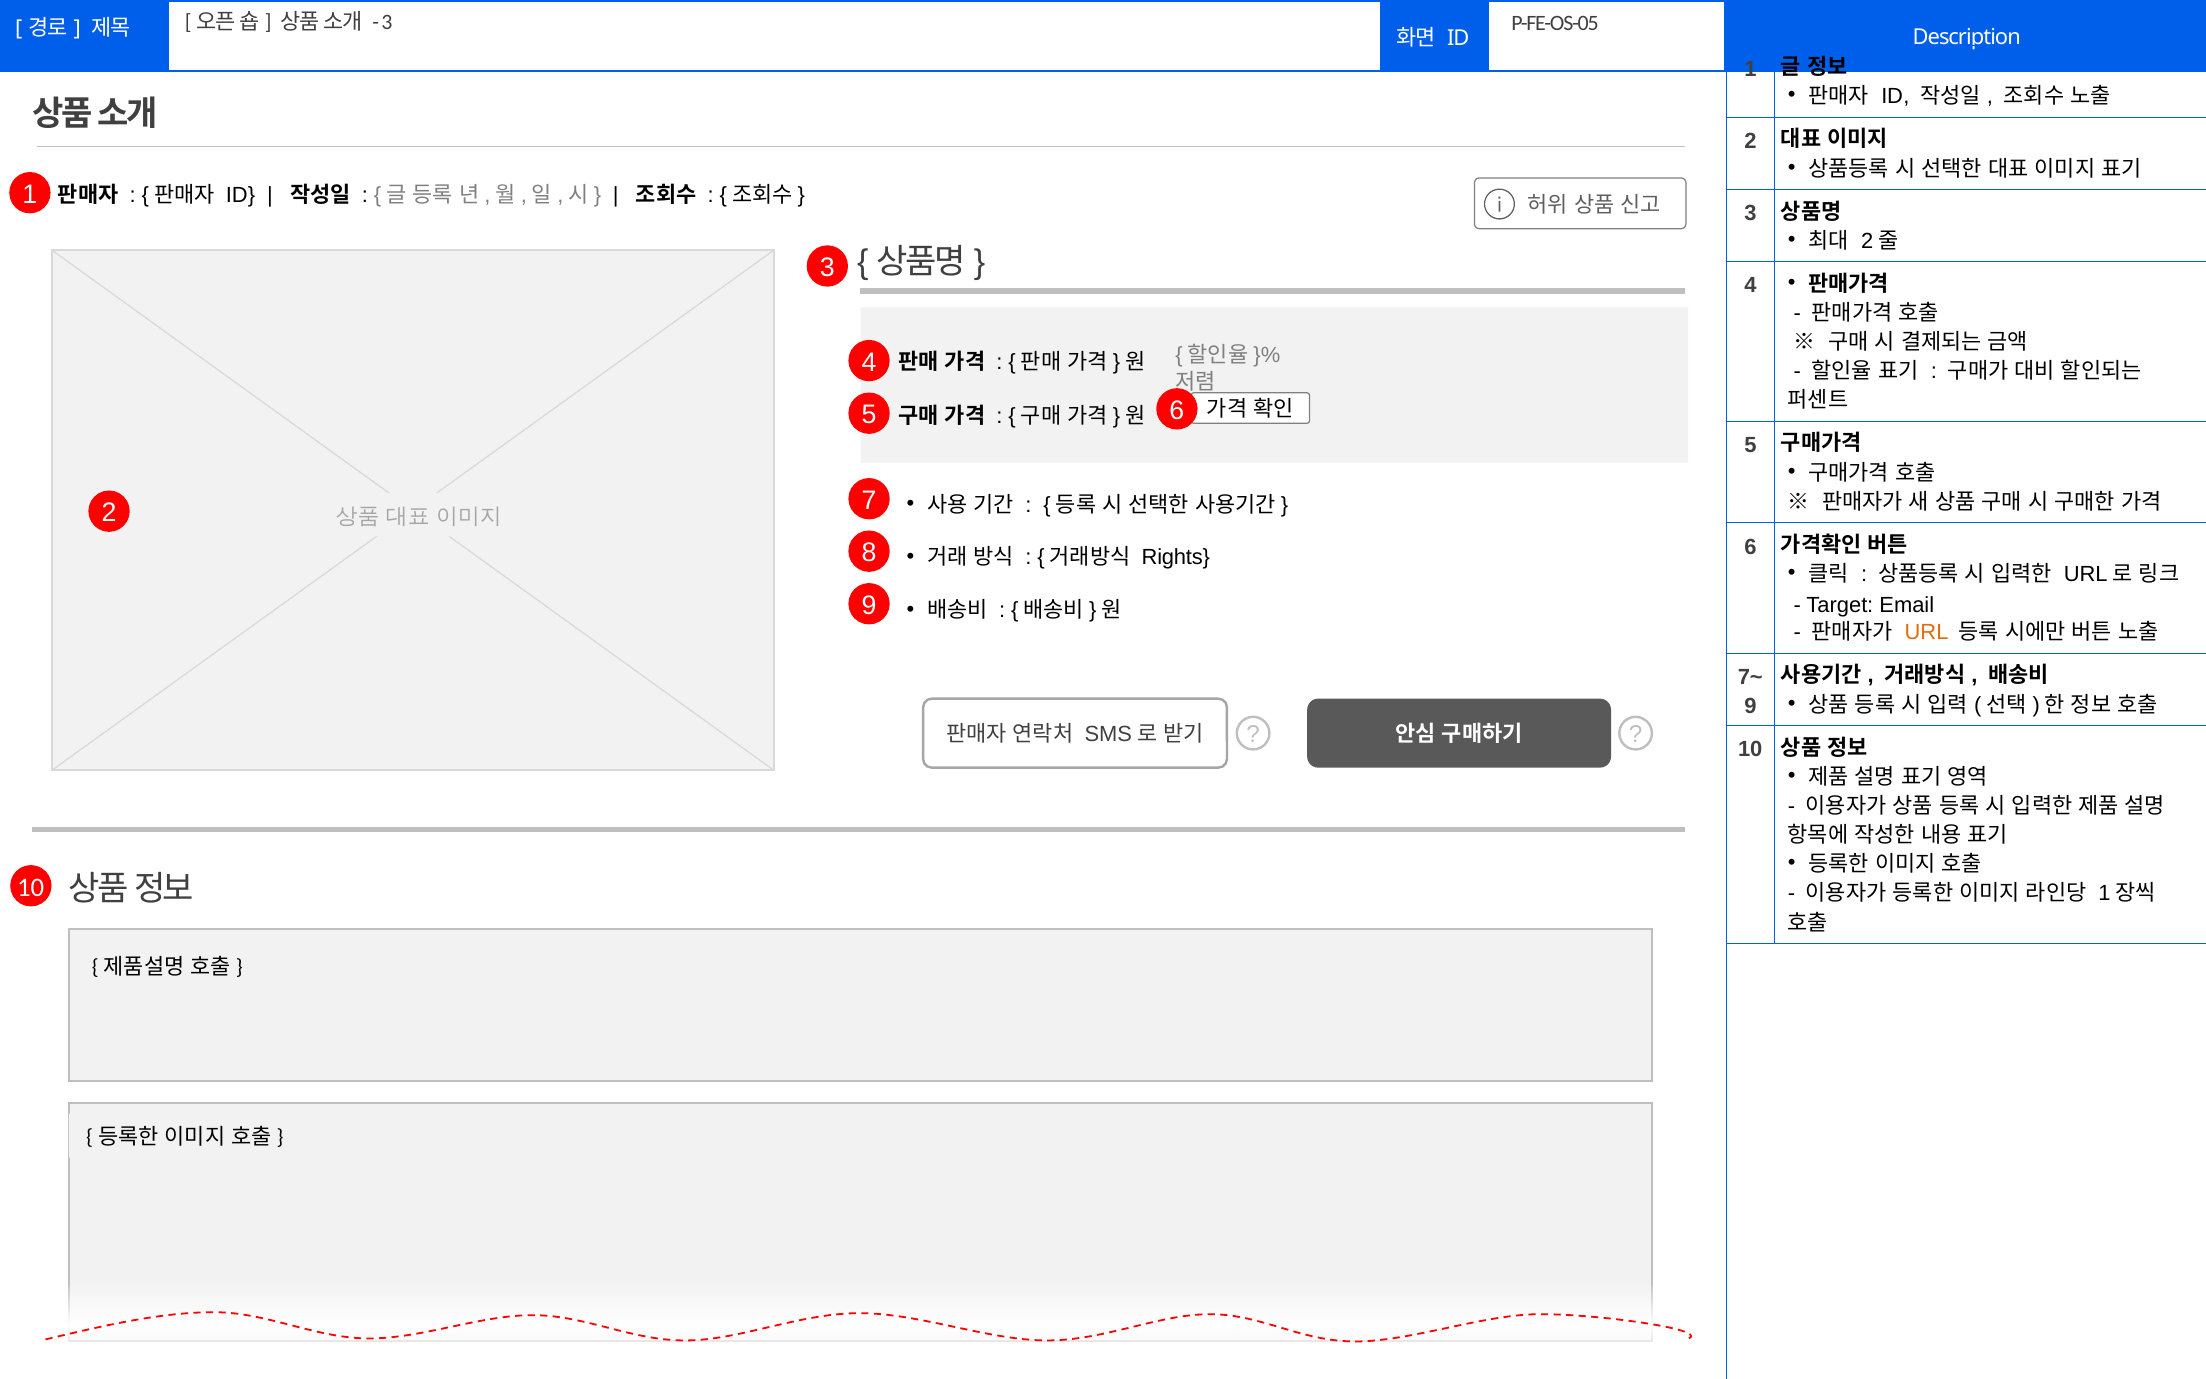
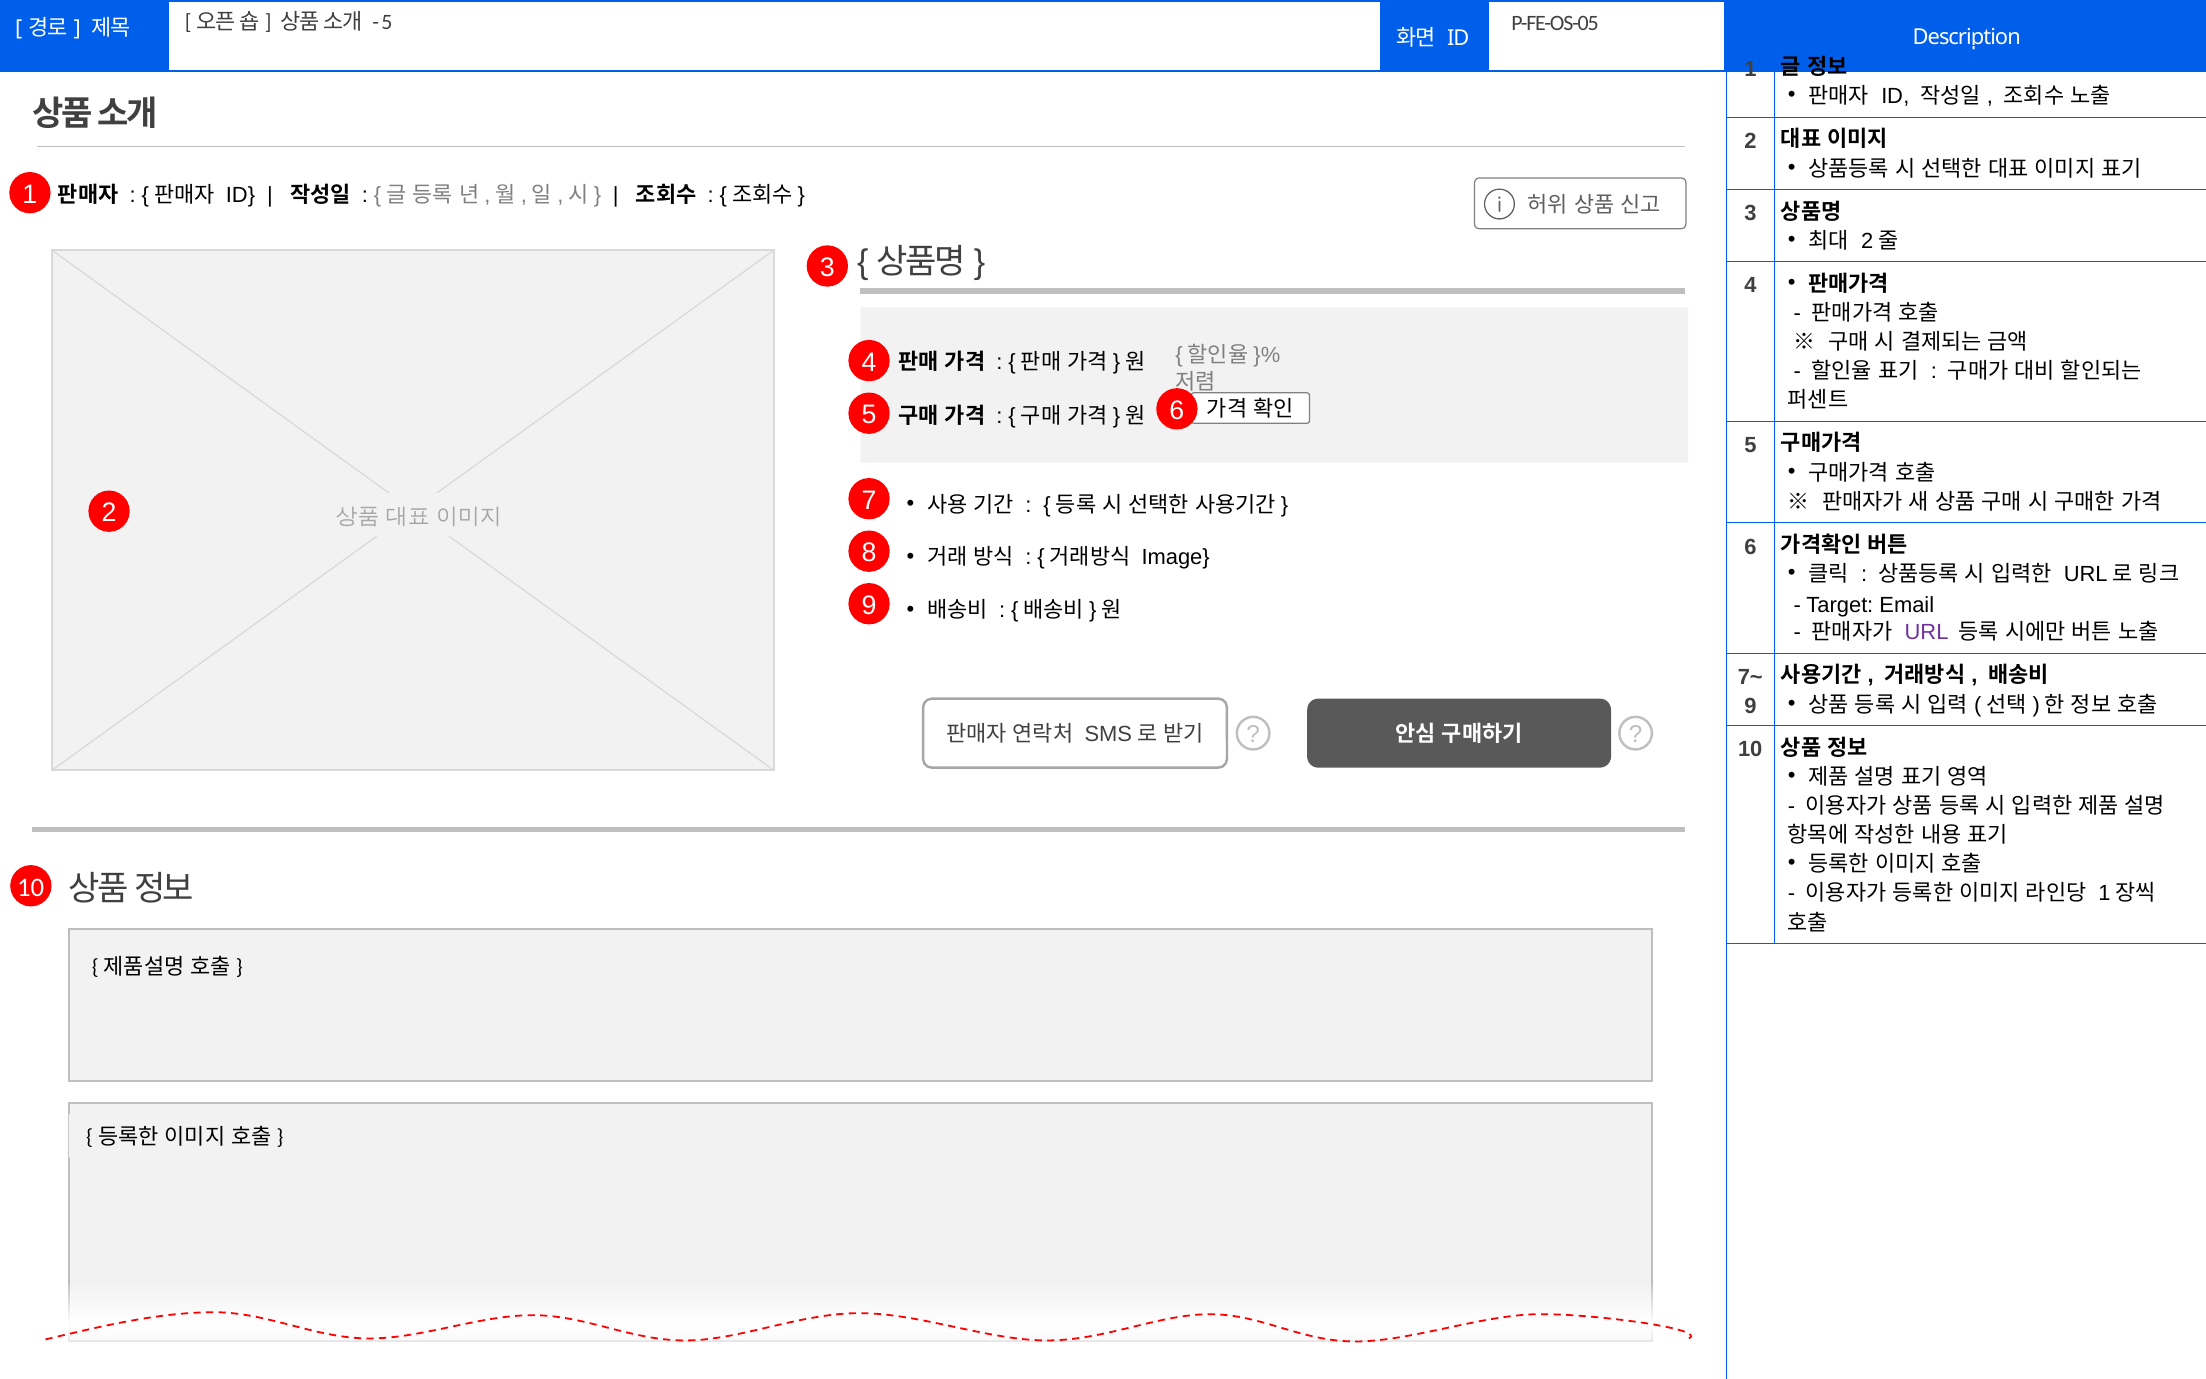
3 at (387, 22): 3 -> 5
Rights: Rights -> Image
URL colour: orange -> purple
